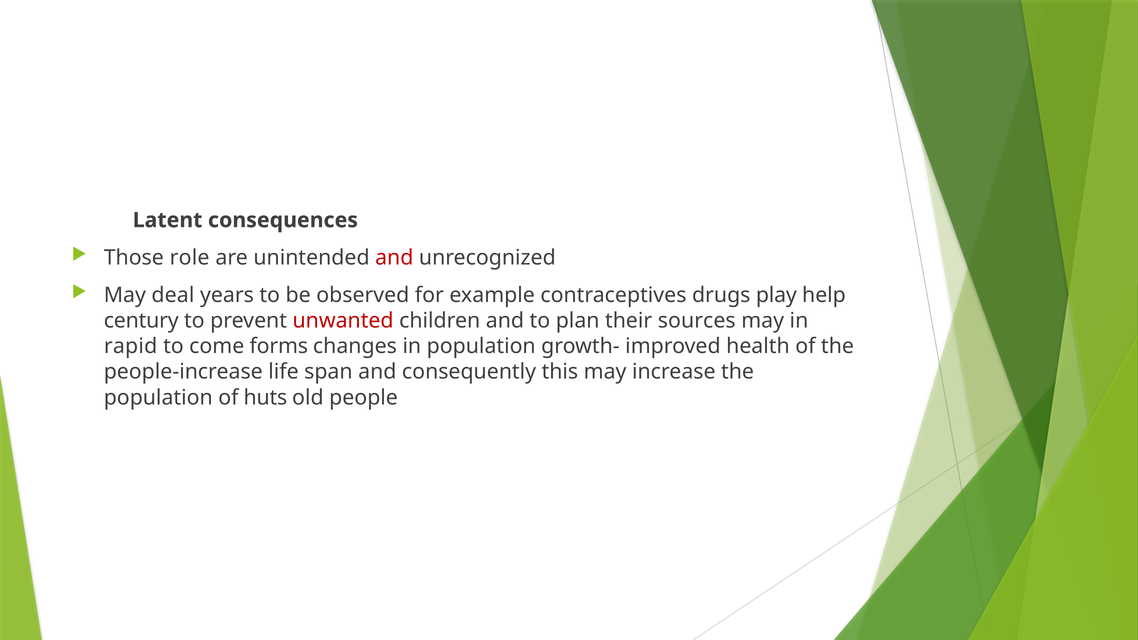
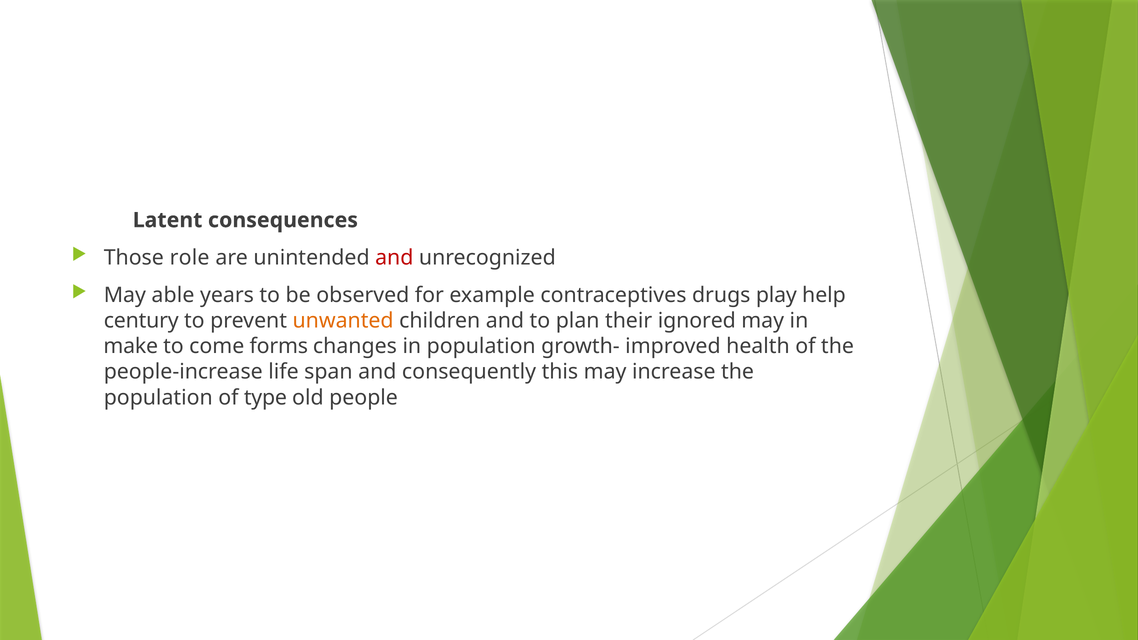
deal: deal -> able
unwanted colour: red -> orange
sources: sources -> ignored
rapid: rapid -> make
huts: huts -> type
